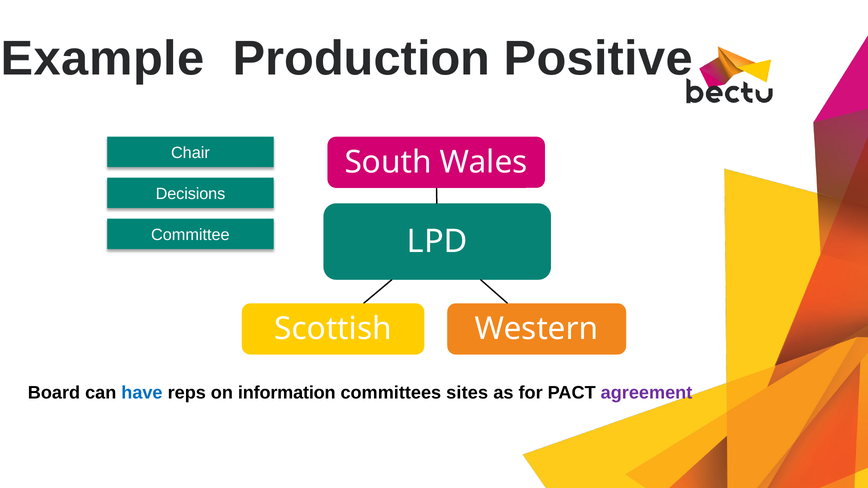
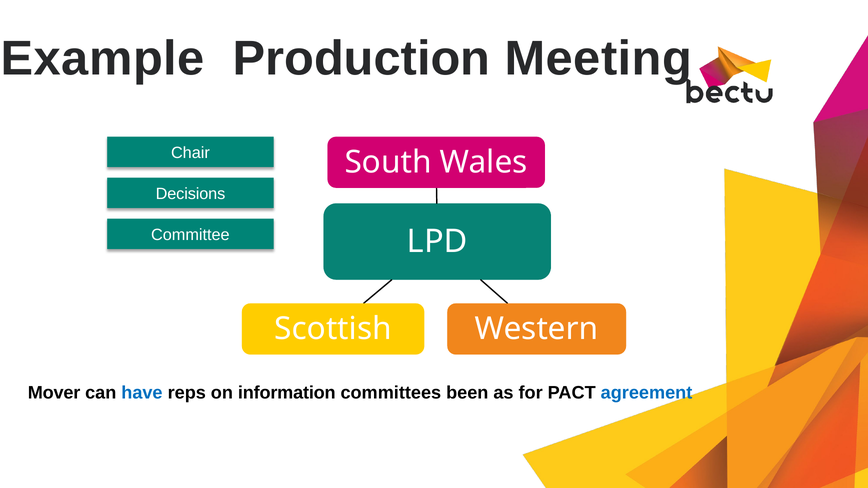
Positive: Positive -> Meeting
Board: Board -> Mover
sites: sites -> been
agreement colour: purple -> blue
